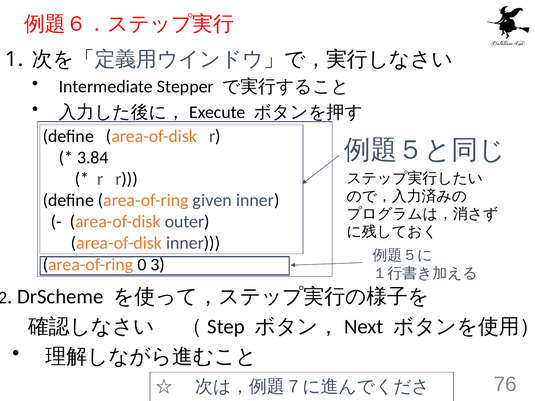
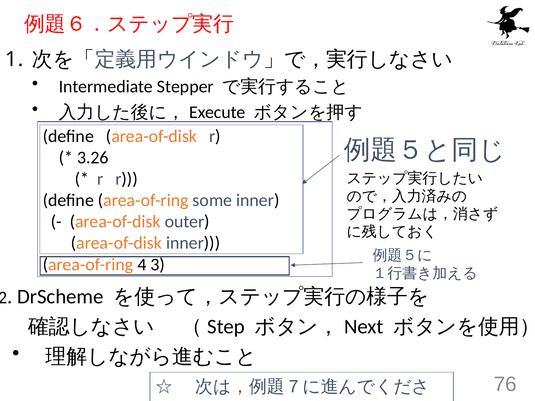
3.84: 3.84 -> 3.26
given: given -> some
0: 0 -> 4
